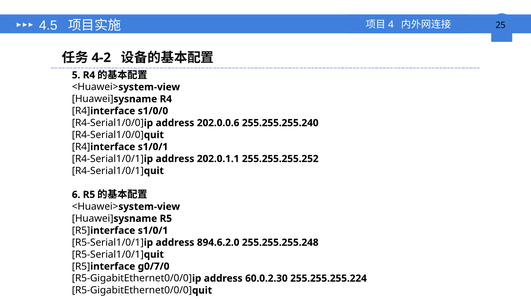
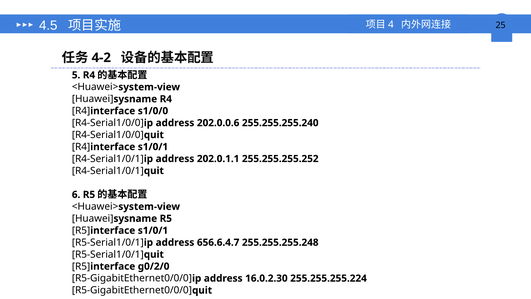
894.6.2.0: 894.6.2.0 -> 656.6.4.7
g0/7/0: g0/7/0 -> g0/2/0
60.0.2.30: 60.0.2.30 -> 16.0.2.30
